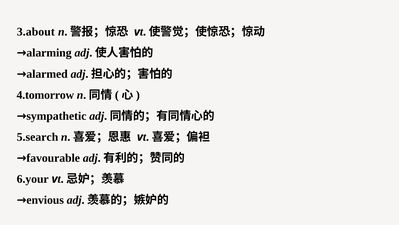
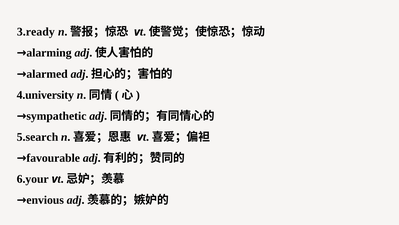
3.about: 3.about -> 3.ready
4.tomorrow: 4.tomorrow -> 4.university
